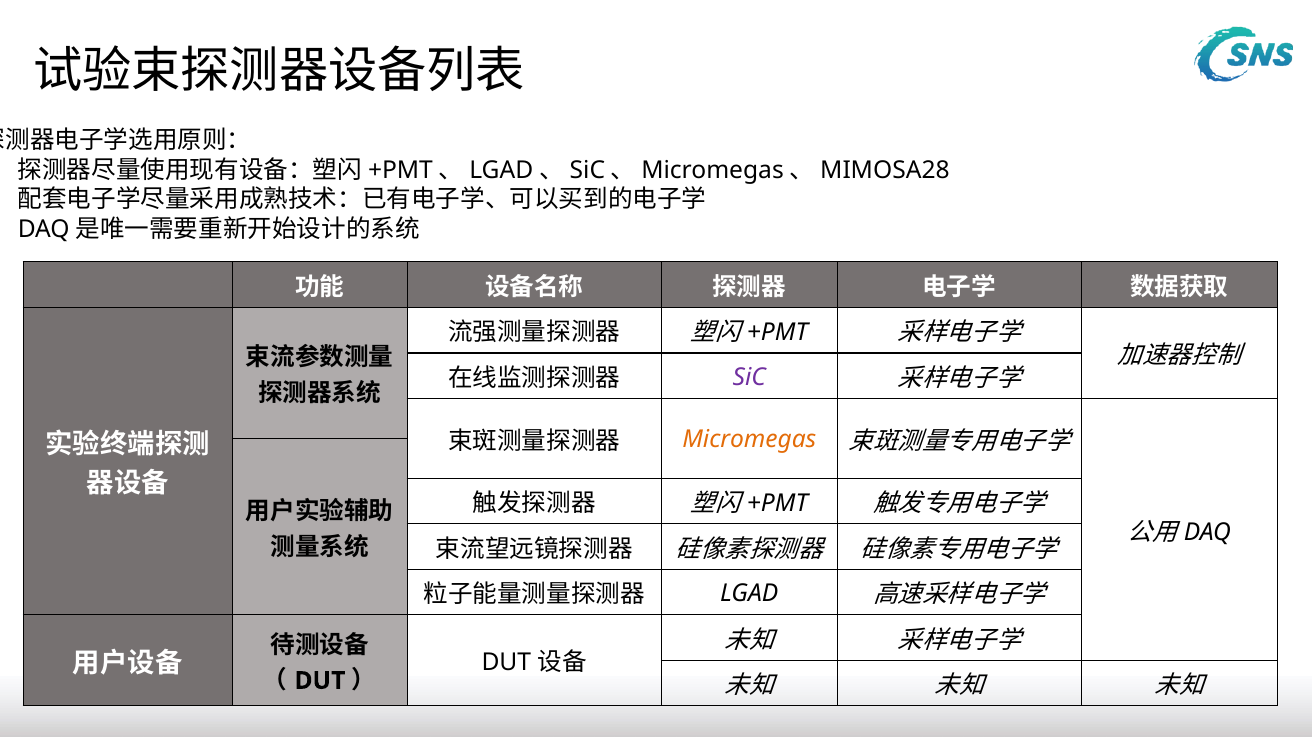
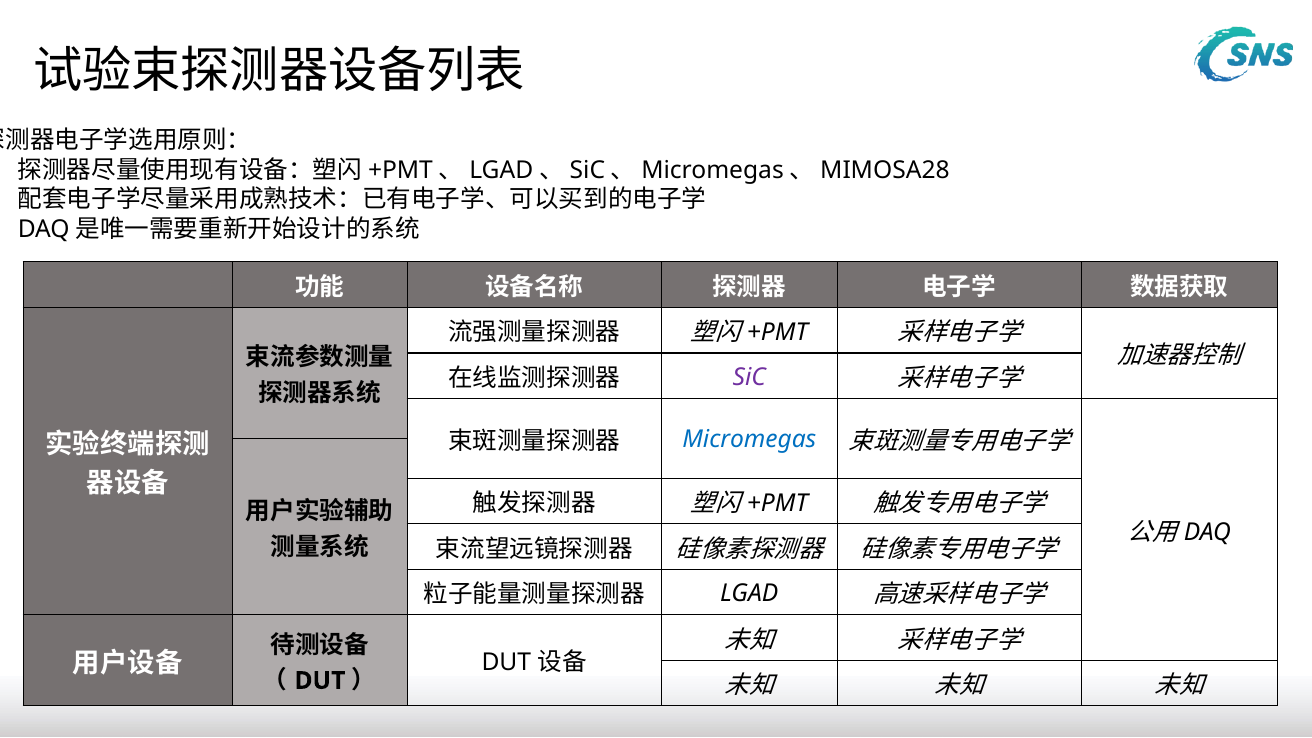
Micromegas colour: orange -> blue
